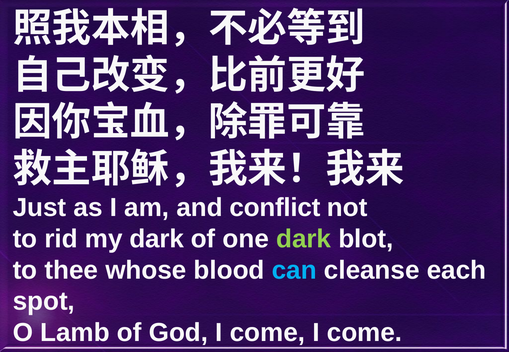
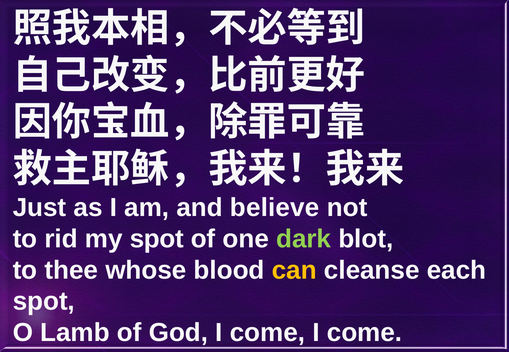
conflict: conflict -> believe
my dark: dark -> spot
can colour: light blue -> yellow
